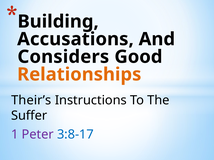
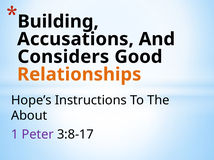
Their’s: Their’s -> Hope’s
Suffer: Suffer -> About
3:8-17 colour: blue -> black
